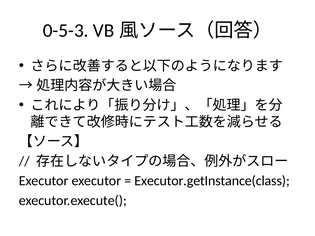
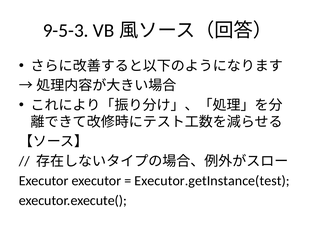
0-5-3: 0-5-3 -> 9-5-3
Executor.getInstance(class: Executor.getInstance(class -> Executor.getInstance(test
